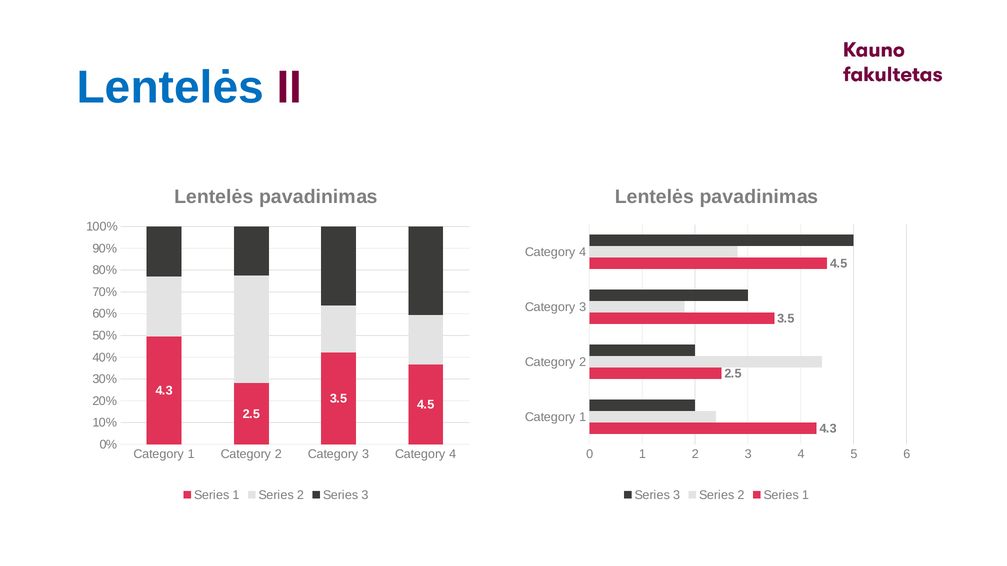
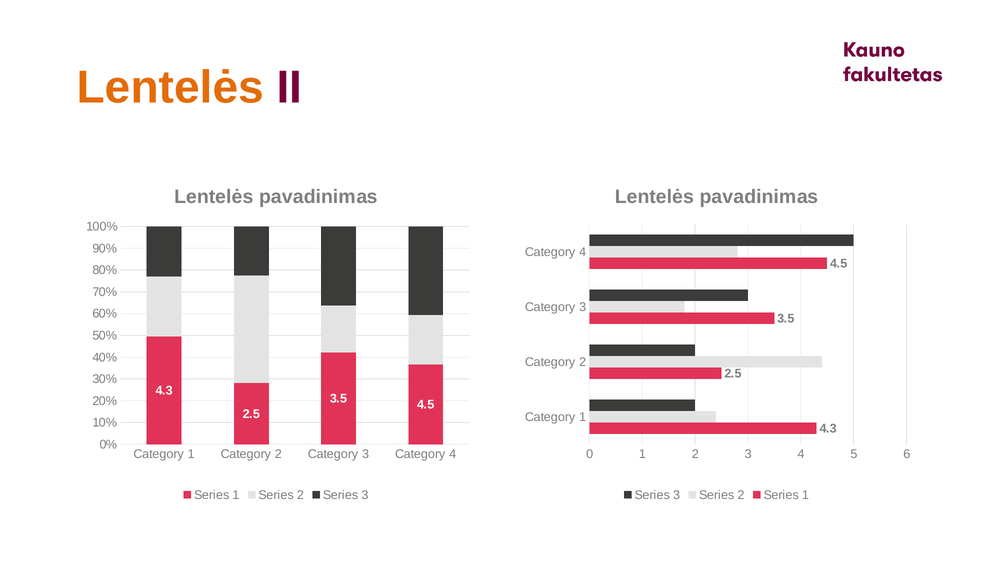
Lentelės at (170, 88) colour: blue -> orange
